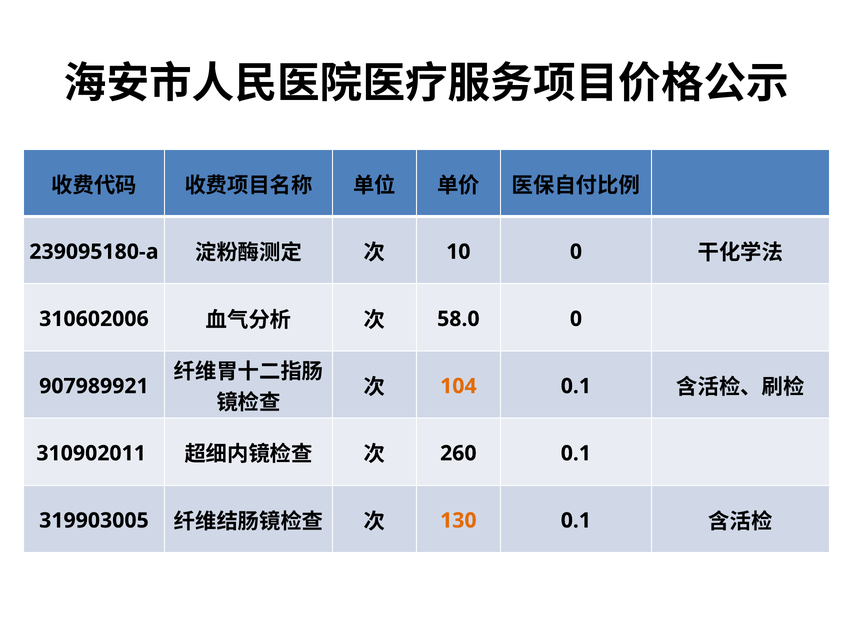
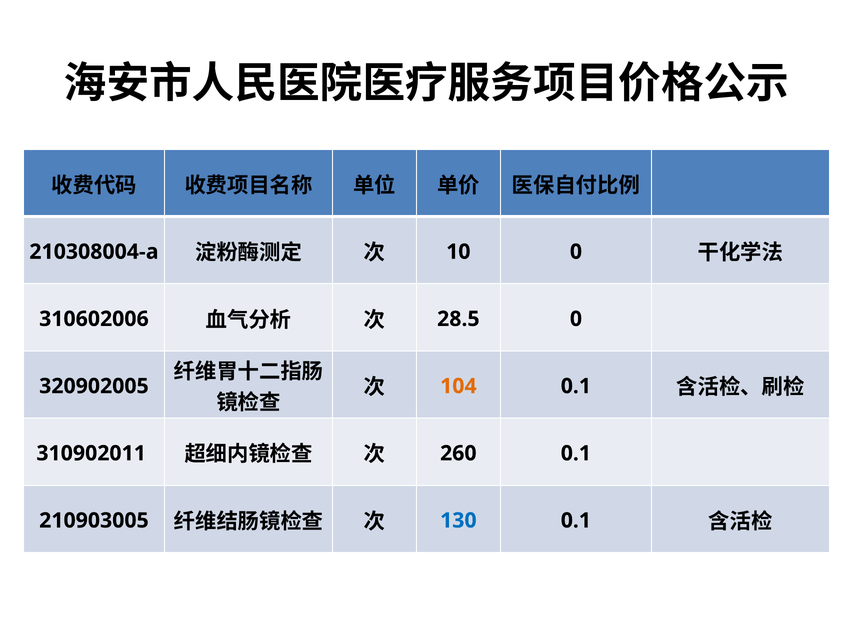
239095180-a: 239095180-a -> 210308004-a
58.0: 58.0 -> 28.5
907989921: 907989921 -> 320902005
319903005: 319903005 -> 210903005
130 colour: orange -> blue
